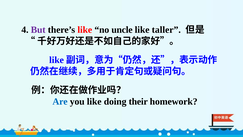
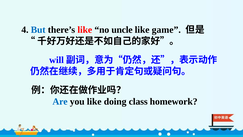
But colour: purple -> blue
taller: taller -> game
like at (57, 60): like -> will
their: their -> class
